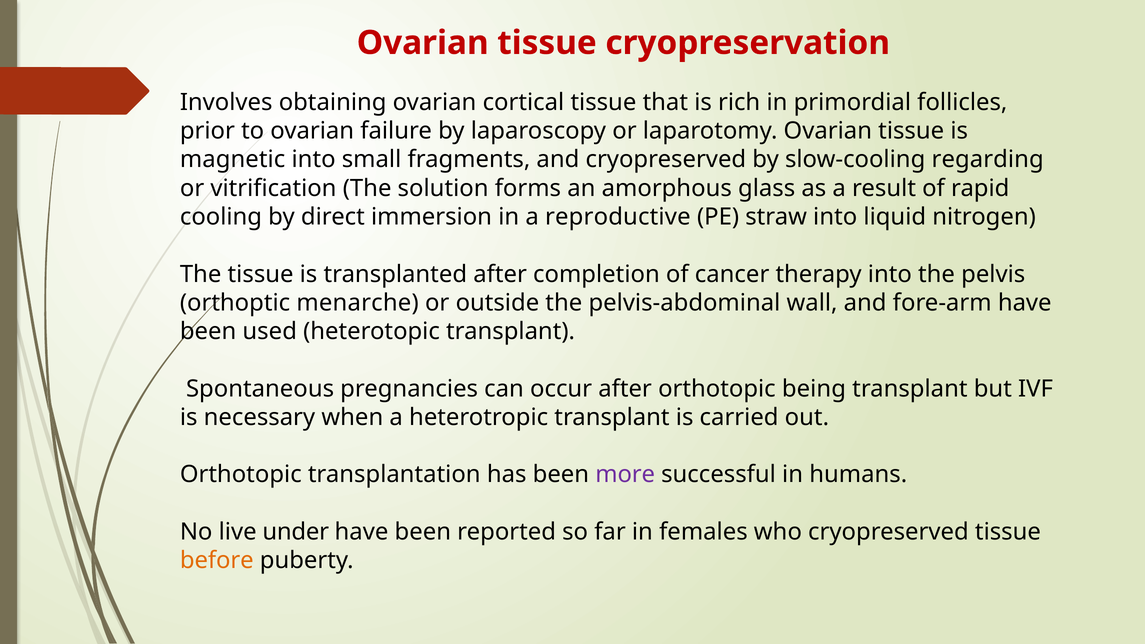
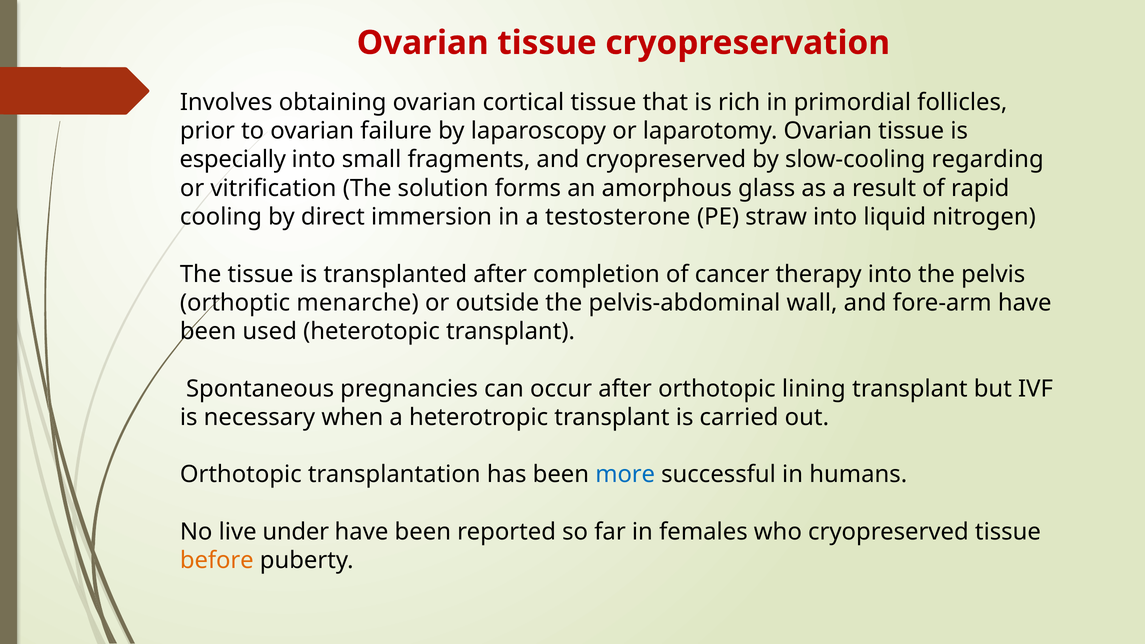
magnetic: magnetic -> especially
reproductive: reproductive -> testosterone
being: being -> lining
more colour: purple -> blue
